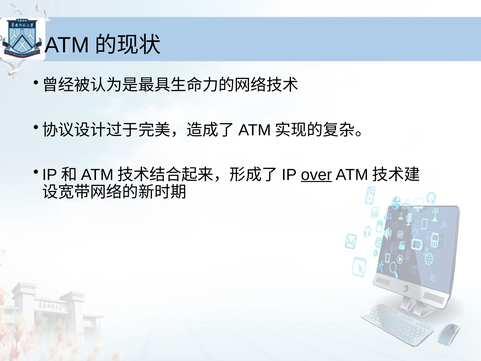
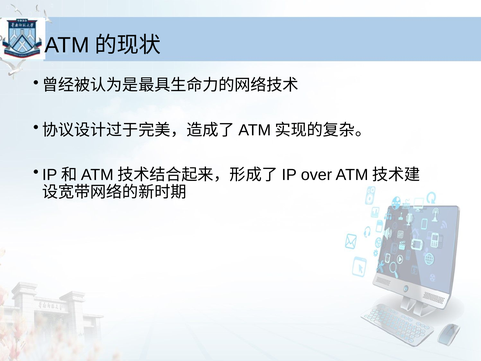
over underline: present -> none
